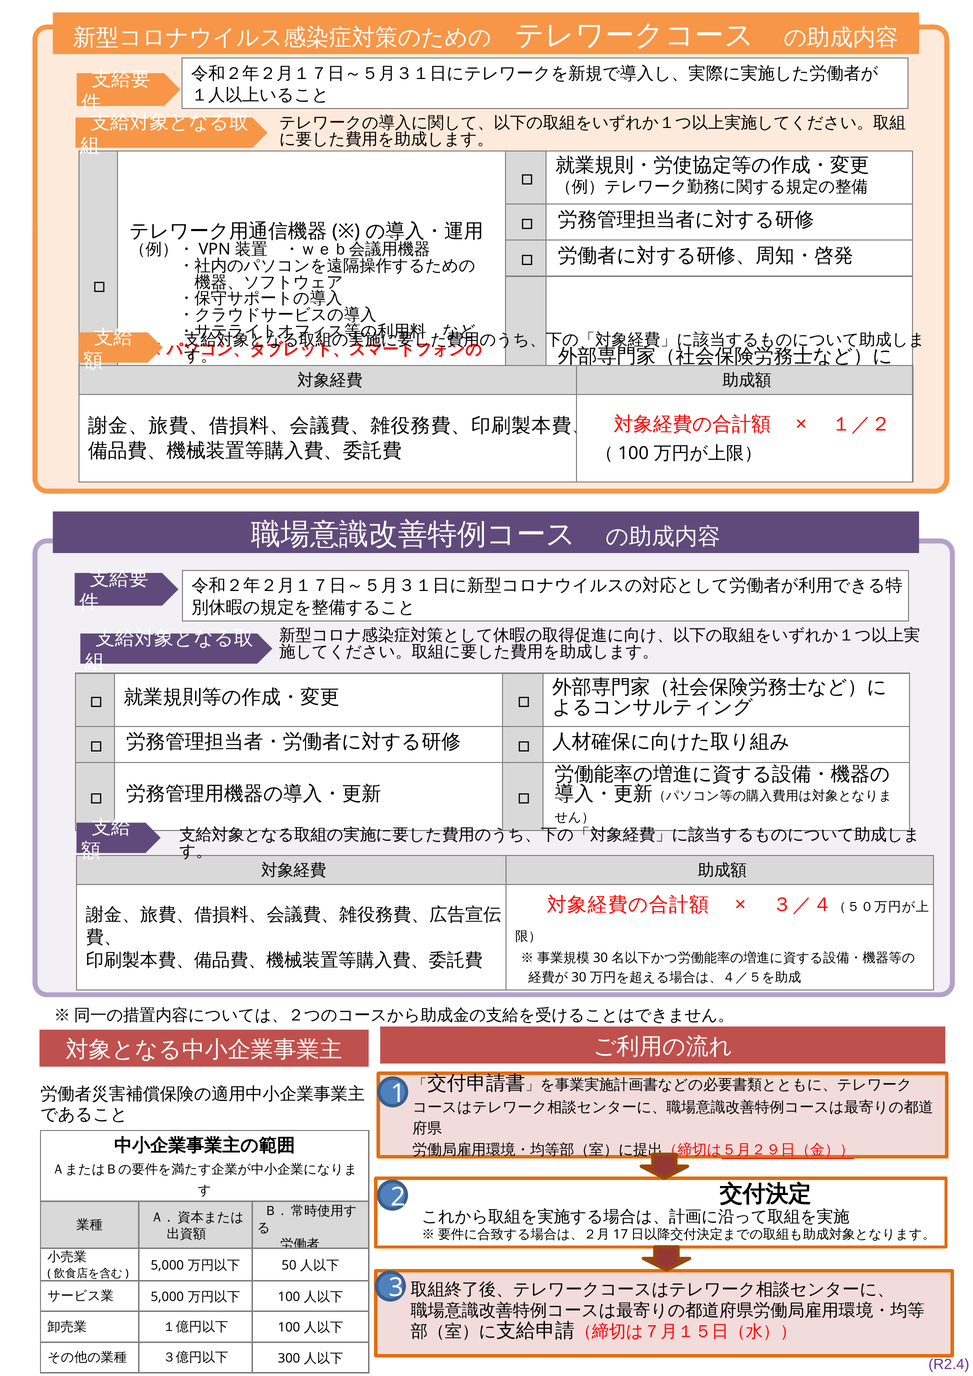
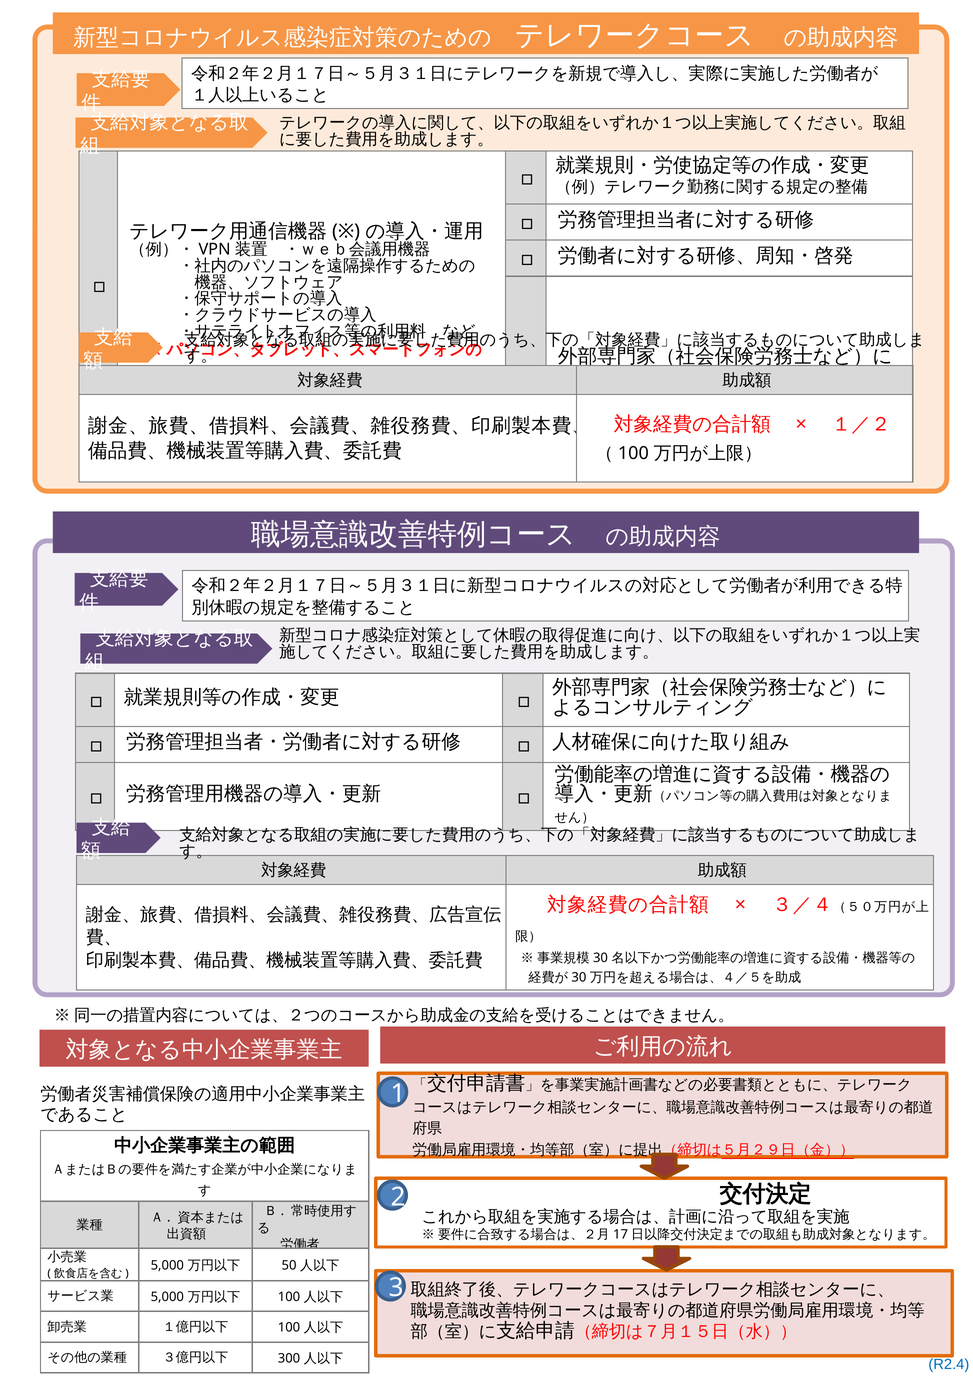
R2.4 colour: purple -> blue
